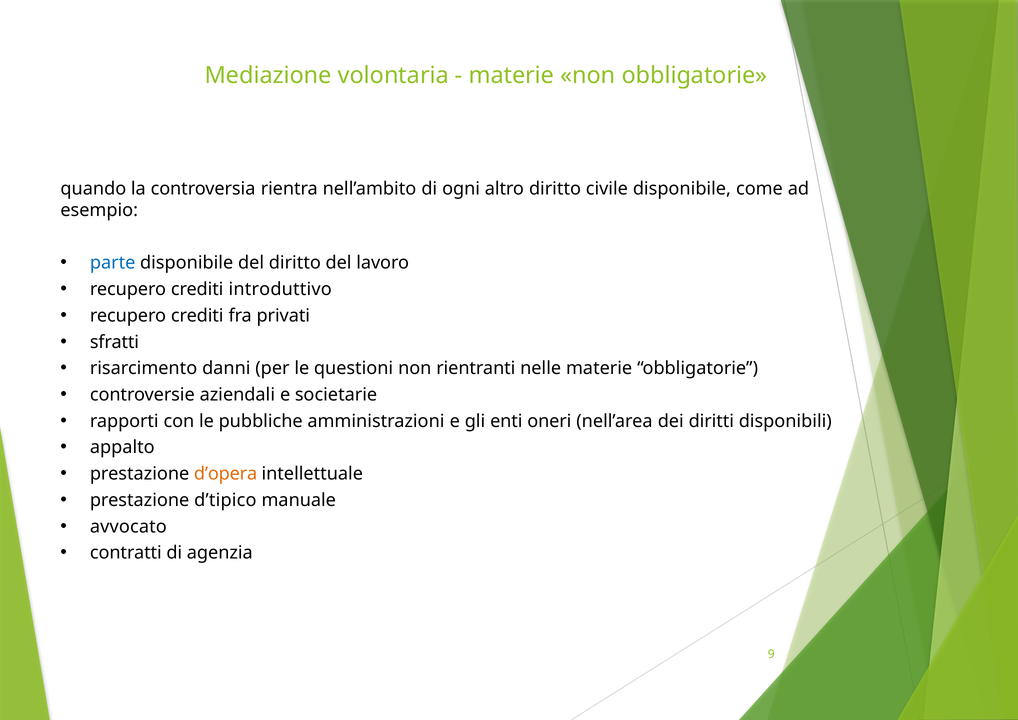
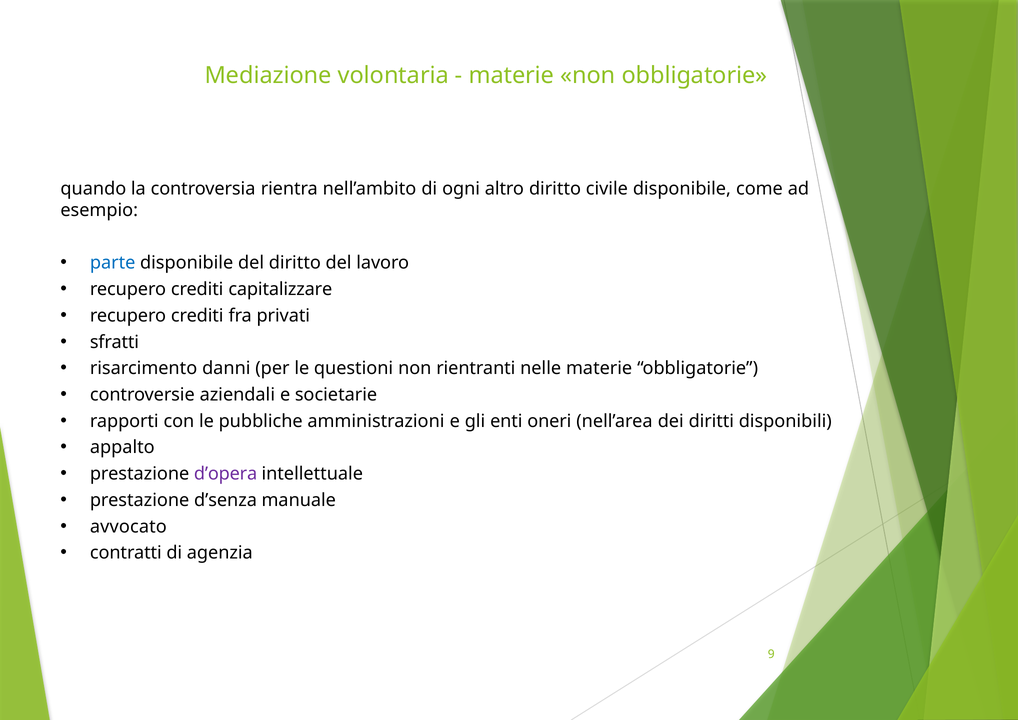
introduttivo: introduttivo -> capitalizzare
d’opera colour: orange -> purple
d’tipico: d’tipico -> d’senza
